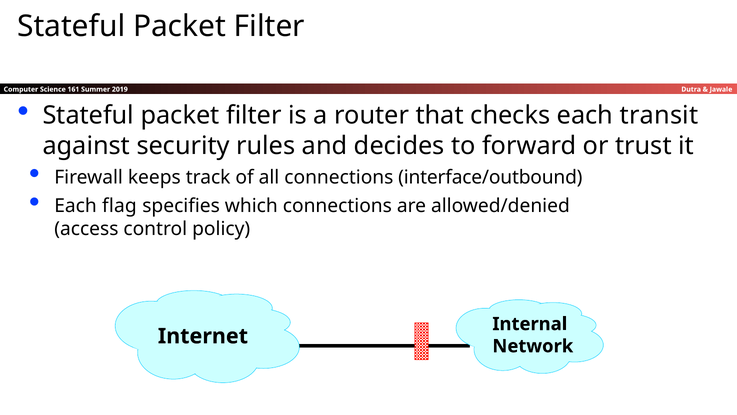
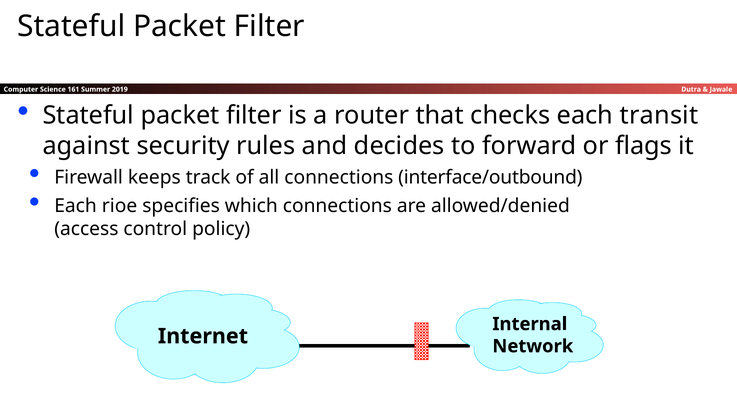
trust: trust -> flags
flag: flag -> rioe
